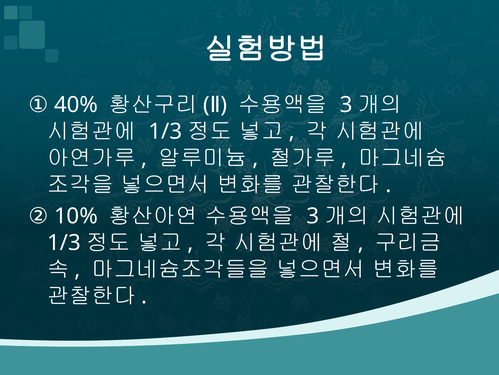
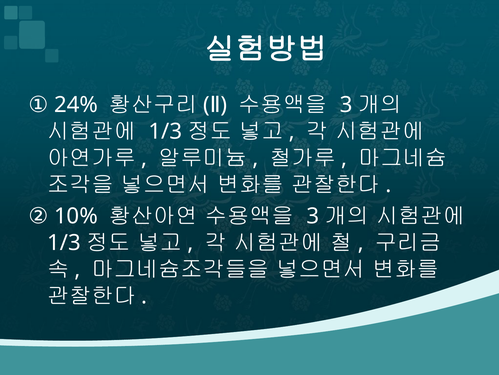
40%: 40% -> 24%
